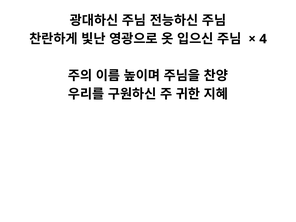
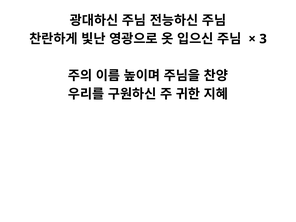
4: 4 -> 3
